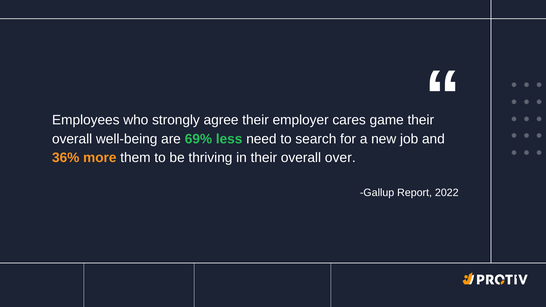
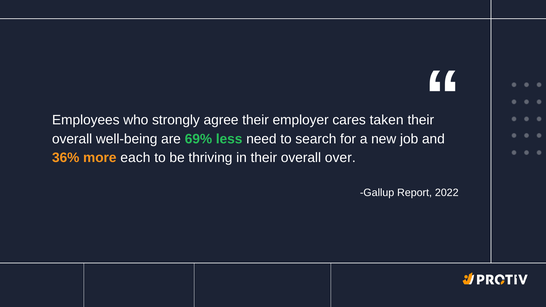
game: game -> taken
them: them -> each
